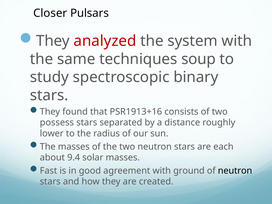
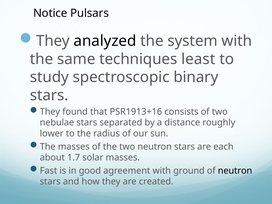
Closer: Closer -> Notice
analyzed colour: red -> black
soup: soup -> least
possess: possess -> nebulae
9.4: 9.4 -> 1.7
